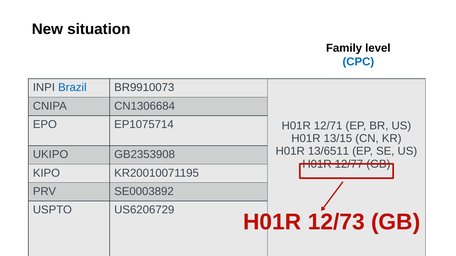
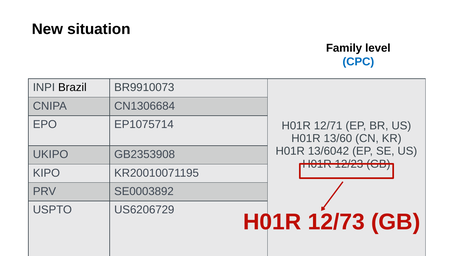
Brazil colour: blue -> black
13/15: 13/15 -> 13/60
13/6511: 13/6511 -> 13/6042
12/77: 12/77 -> 12/23
